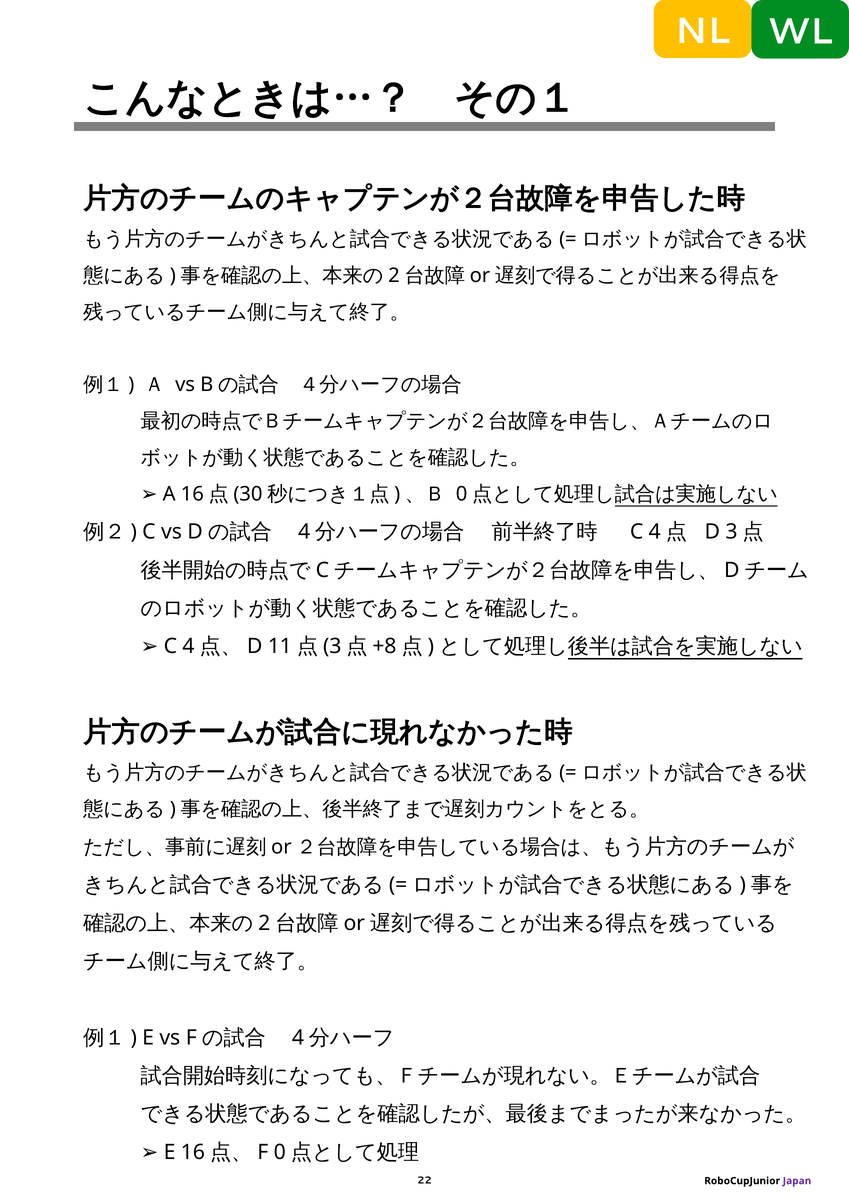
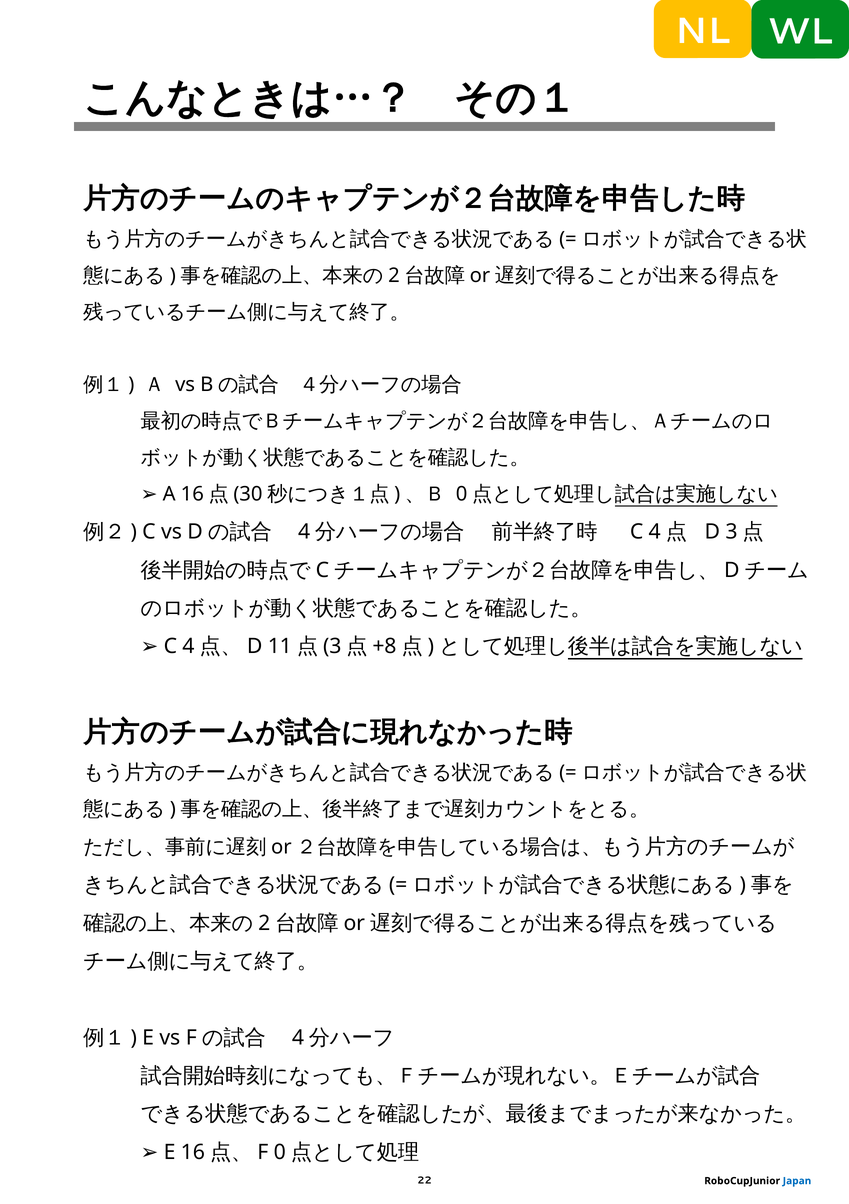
Japan colour: purple -> blue
